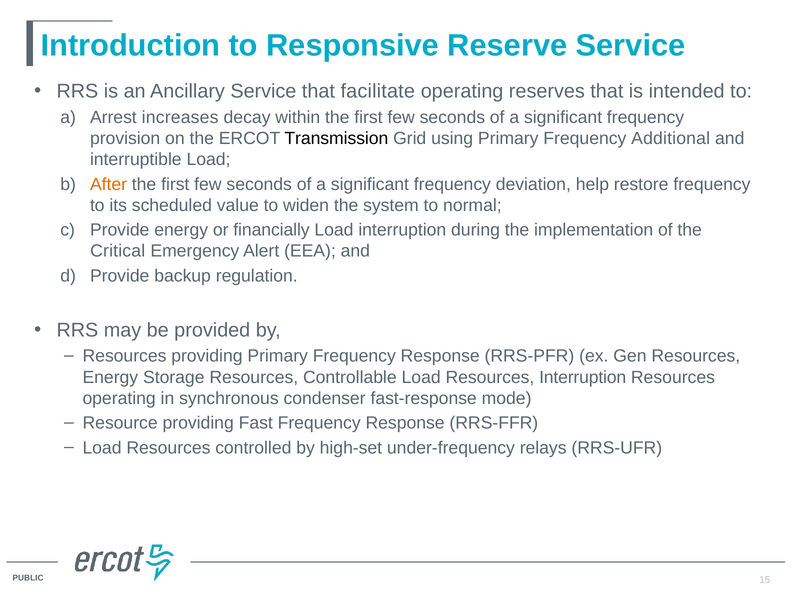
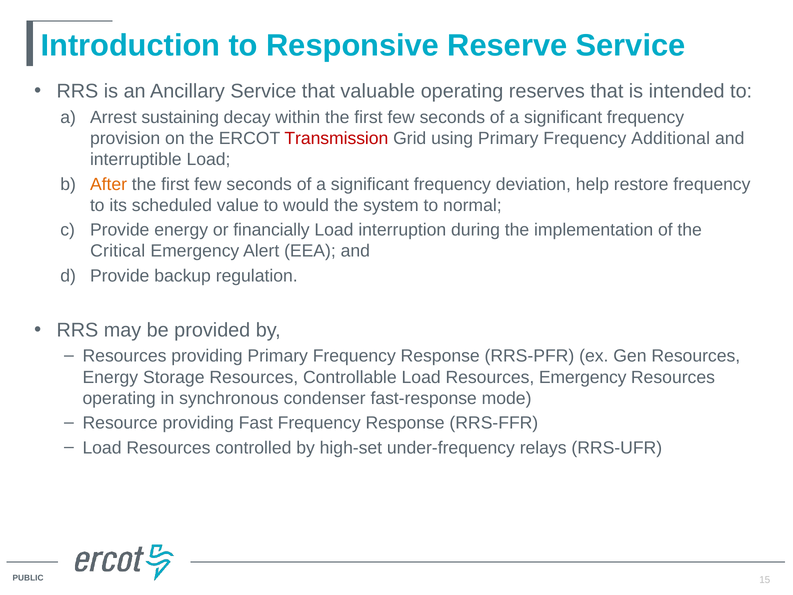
facilitate: facilitate -> valuable
increases: increases -> sustaining
Transmission colour: black -> red
widen: widen -> would
Resources Interruption: Interruption -> Emergency
